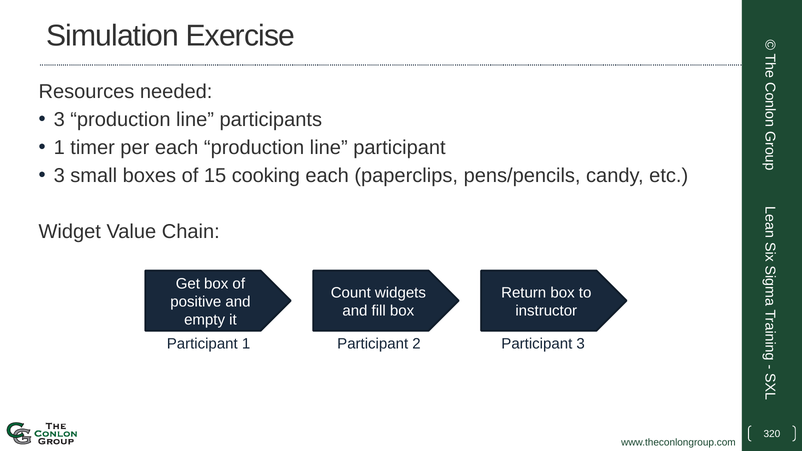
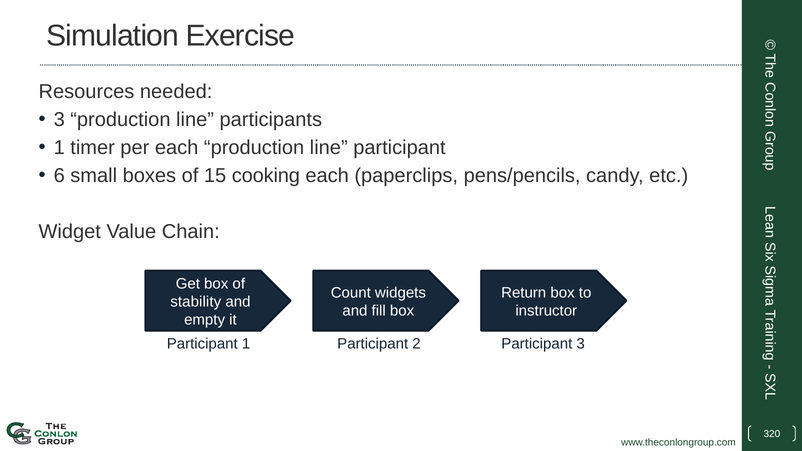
3 at (59, 176): 3 -> 6
positive: positive -> stability
